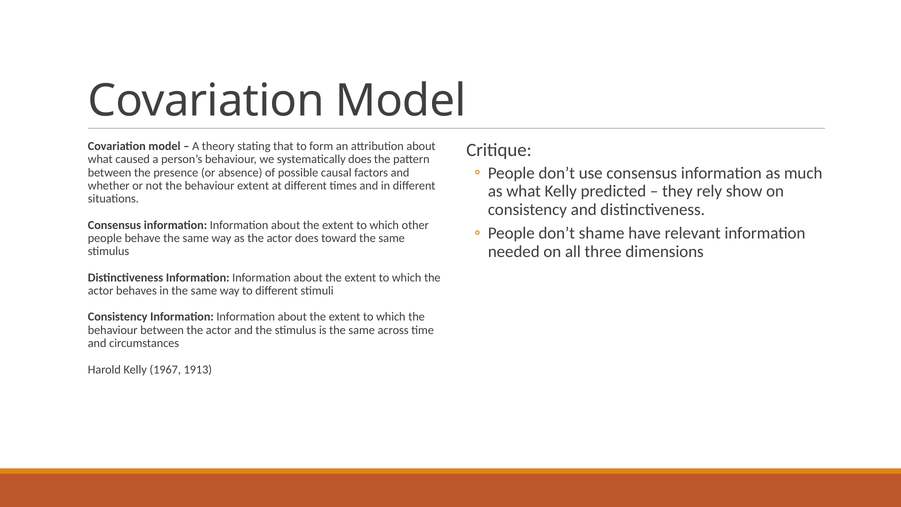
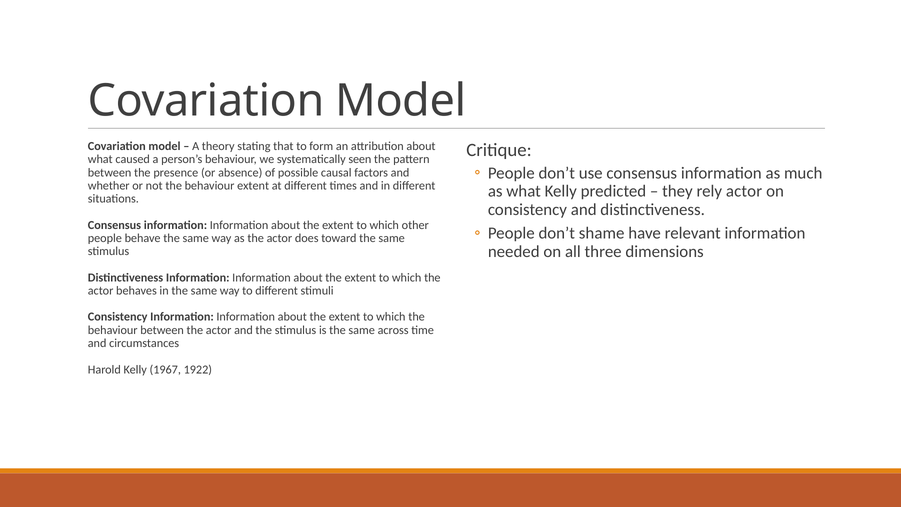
systematically does: does -> seen
rely show: show -> actor
1913: 1913 -> 1922
